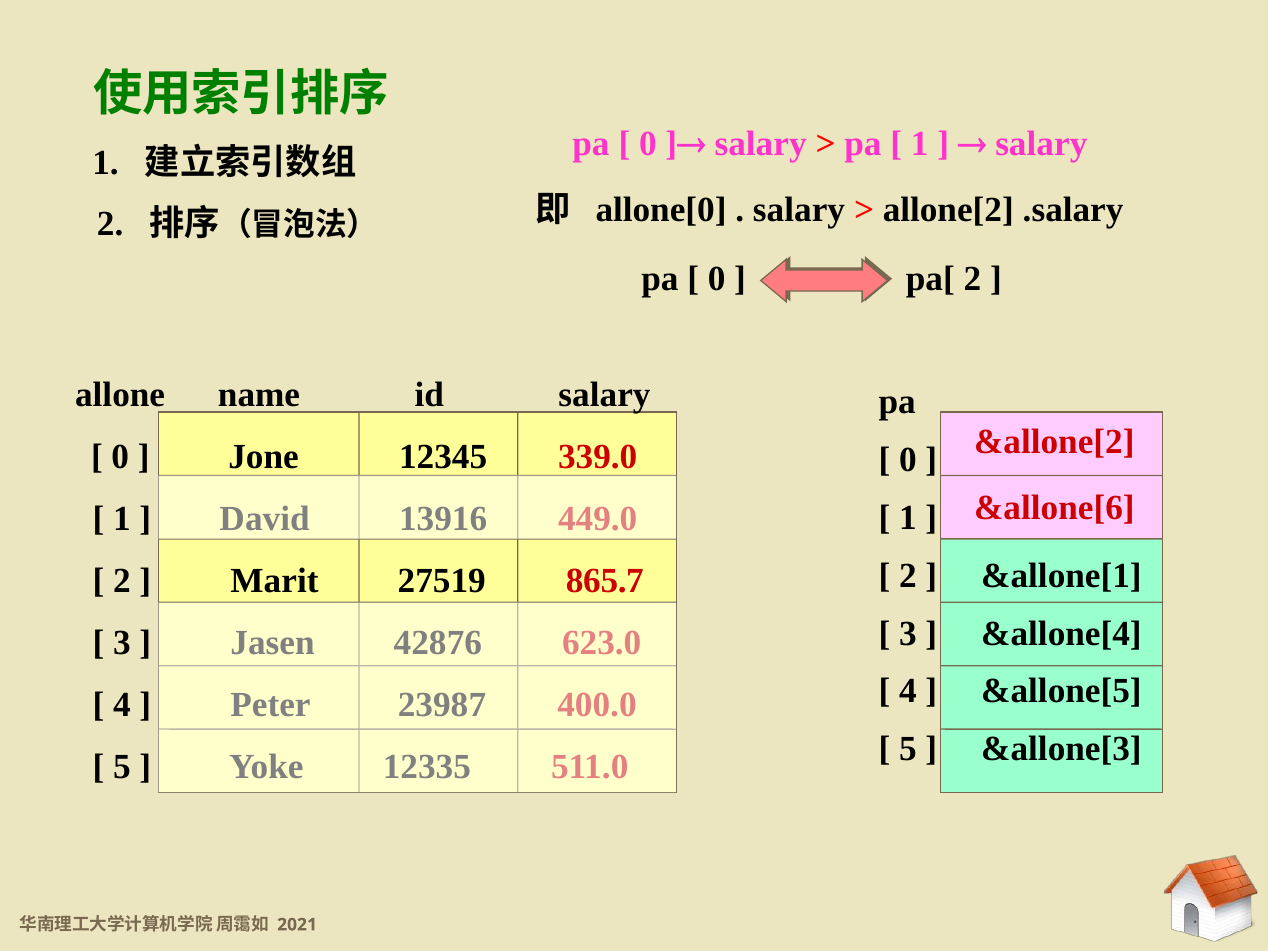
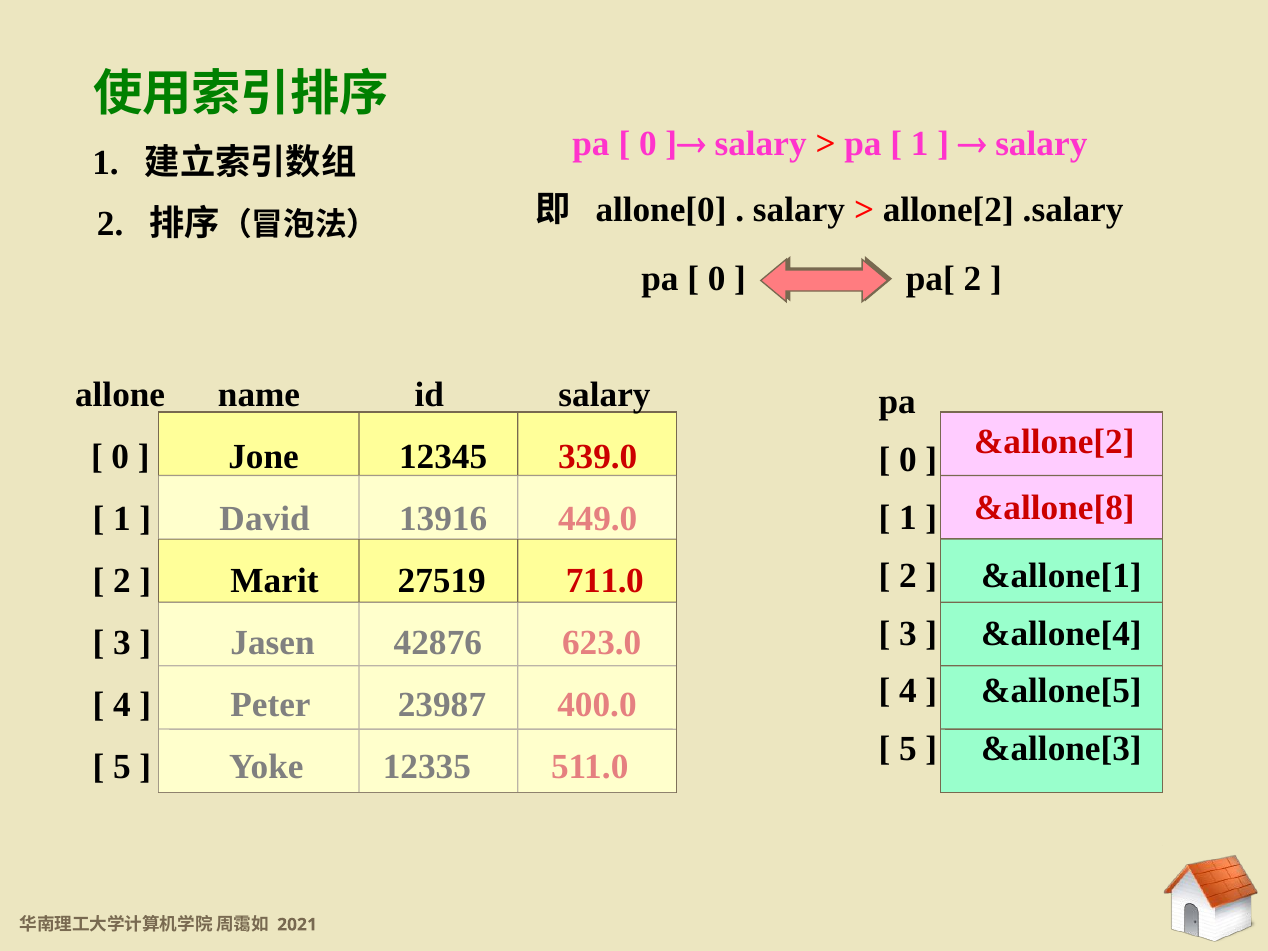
&allone[6: &allone[6 -> &allone[8
865.7: 865.7 -> 711.0
